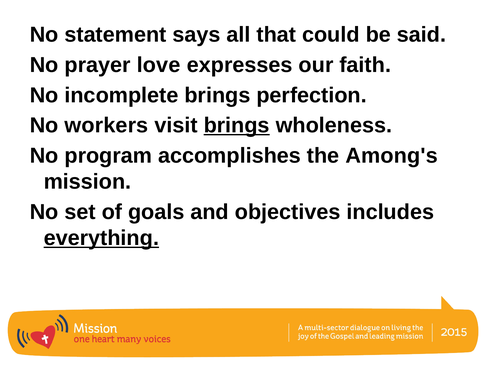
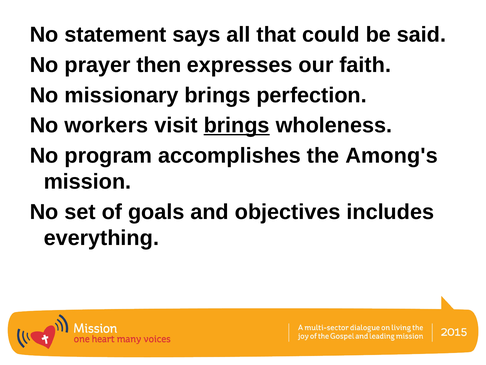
love: love -> then
incomplete: incomplete -> missionary
everything underline: present -> none
